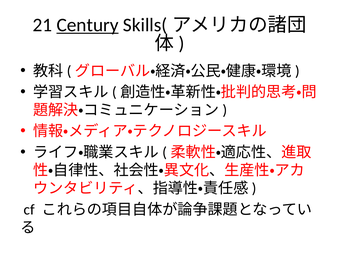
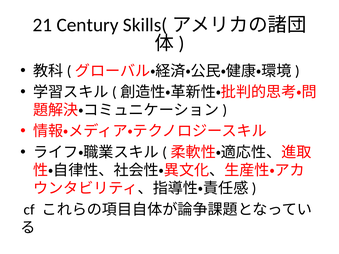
Century underline: present -> none
